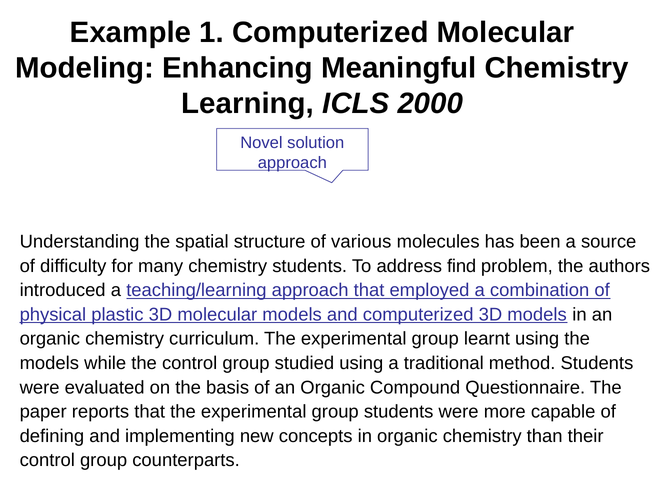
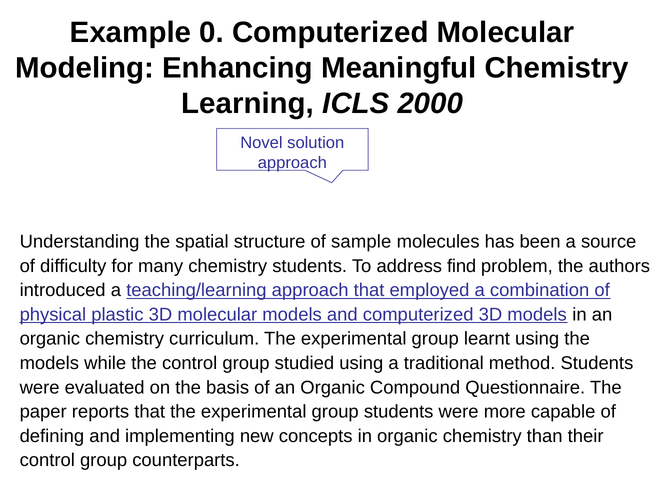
1: 1 -> 0
various: various -> sample
